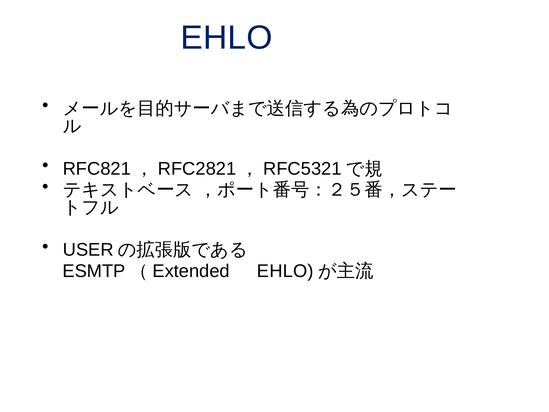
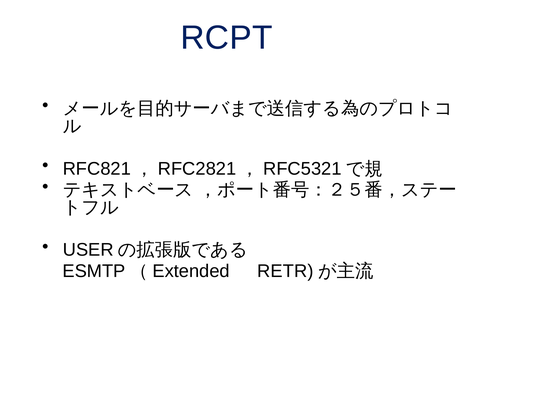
EHLO at (227, 38): EHLO -> RCPT
EHLO at (285, 271): EHLO -> RETR
